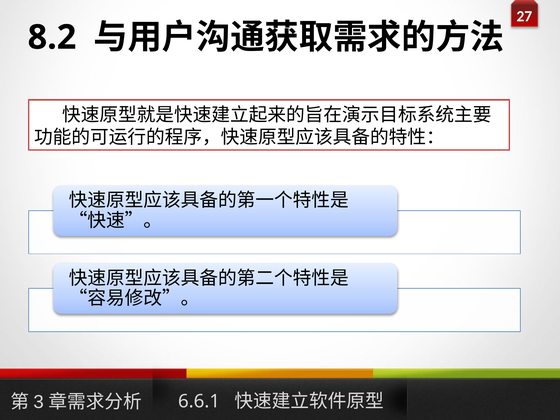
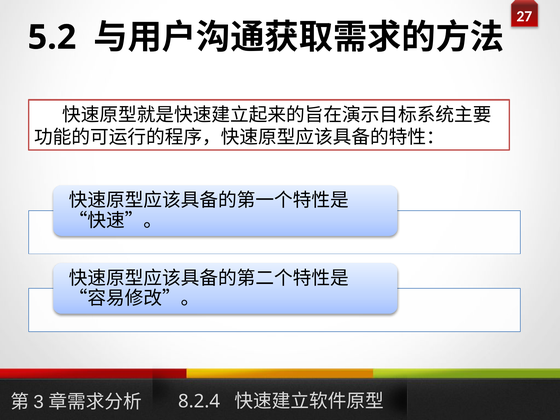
8.2: 8.2 -> 5.2
6.6.1: 6.6.1 -> 8.2.4
